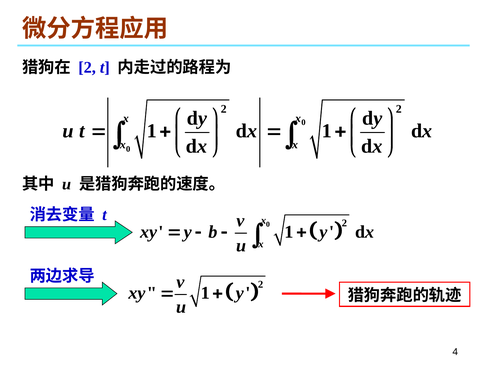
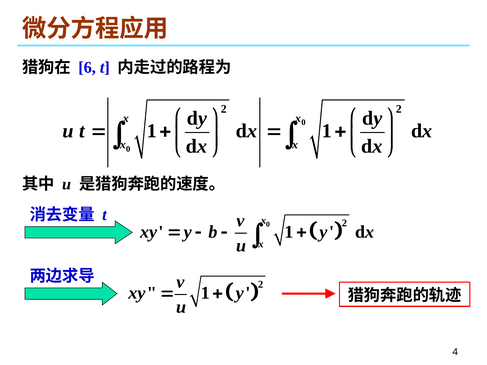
2 at (87, 67): 2 -> 6
